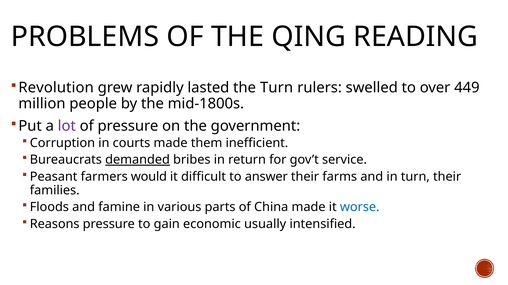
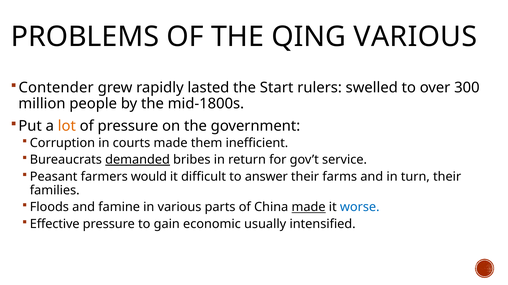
QING READING: READING -> VARIOUS
Revolution: Revolution -> Contender
the Turn: Turn -> Start
449: 449 -> 300
lot colour: purple -> orange
made at (309, 208) underline: none -> present
Reasons: Reasons -> Effective
